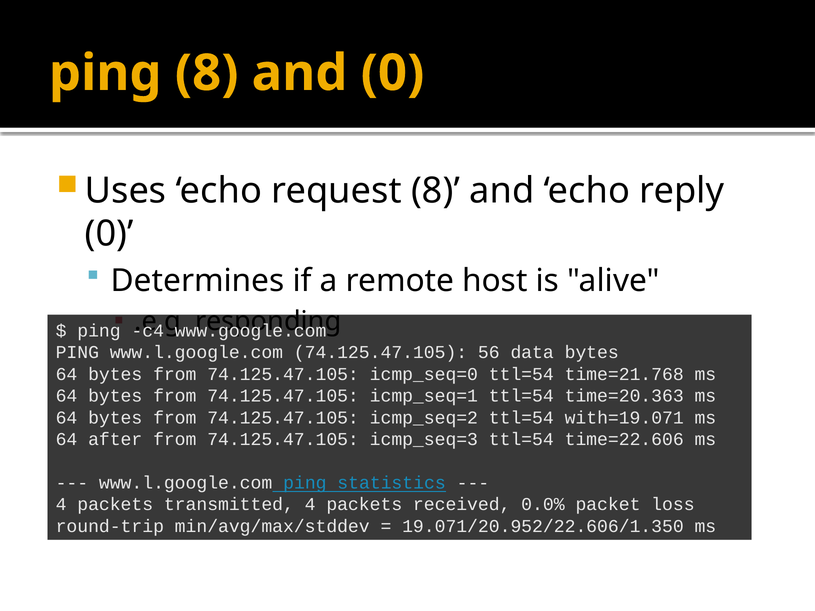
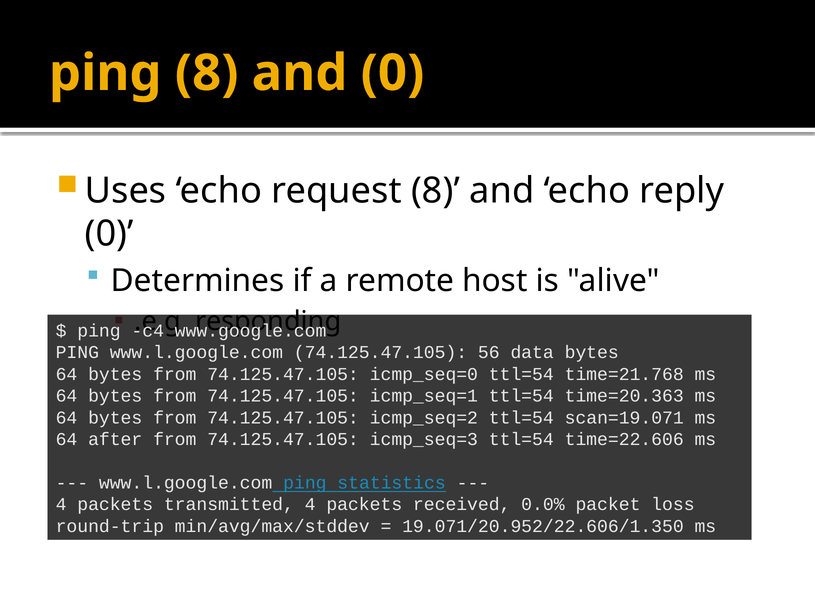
with=19.071: with=19.071 -> scan=19.071
